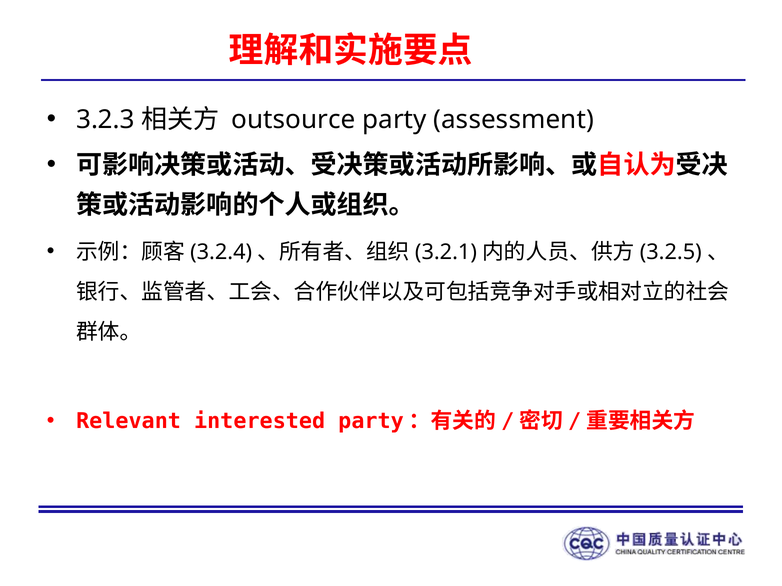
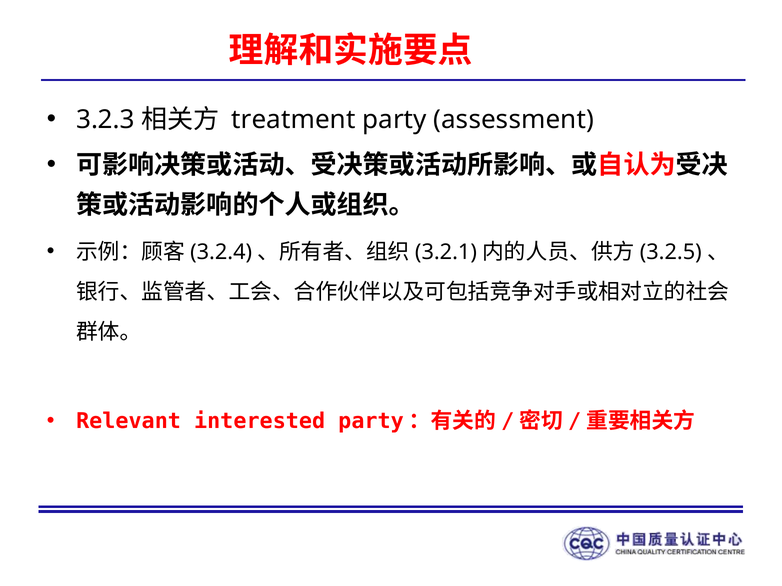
outsource: outsource -> treatment
